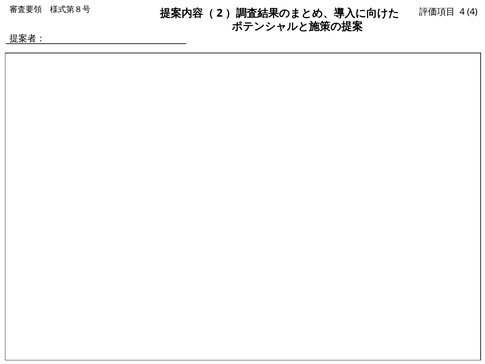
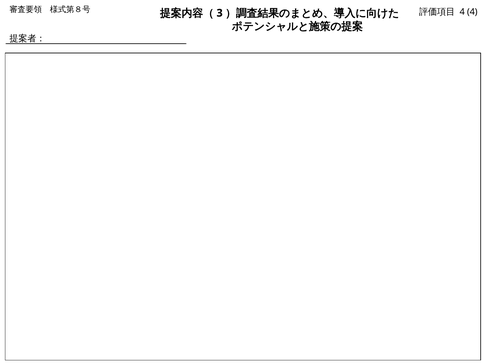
2: 2 -> 3
